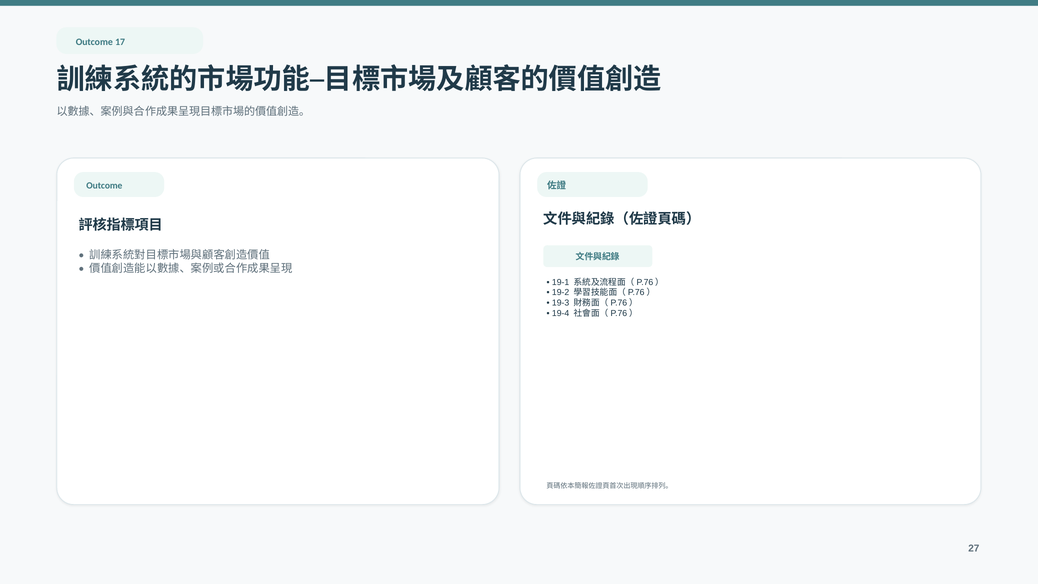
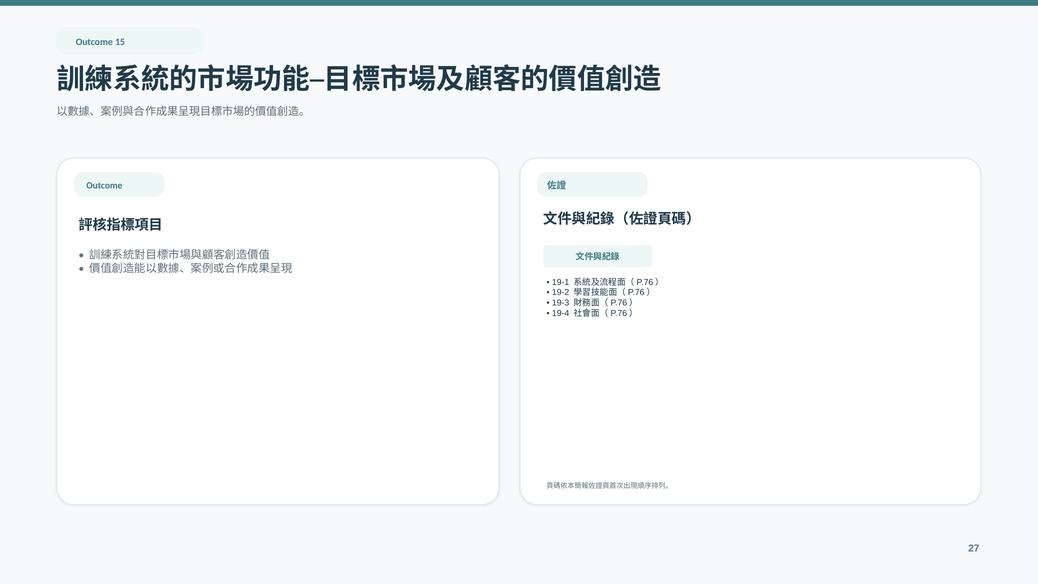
17: 17 -> 15
